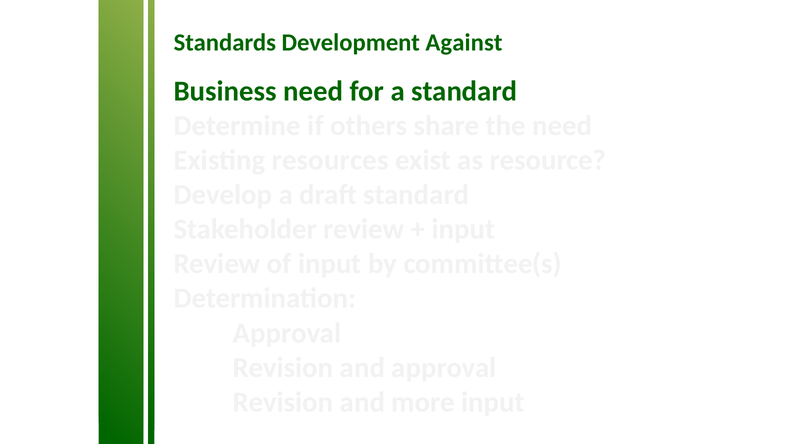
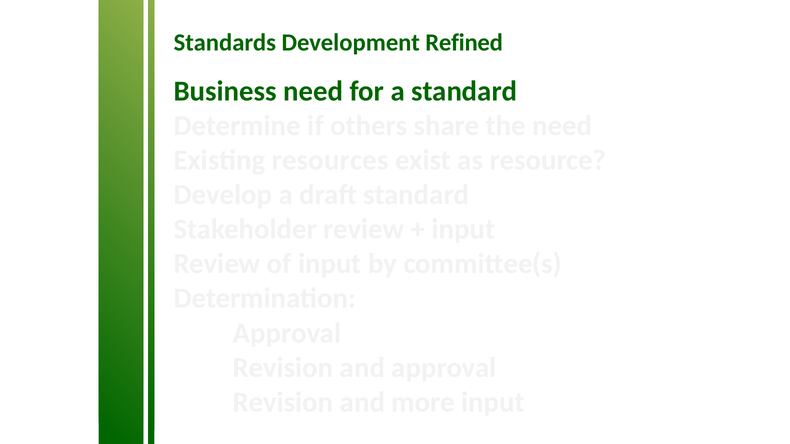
Against: Against -> Refined
